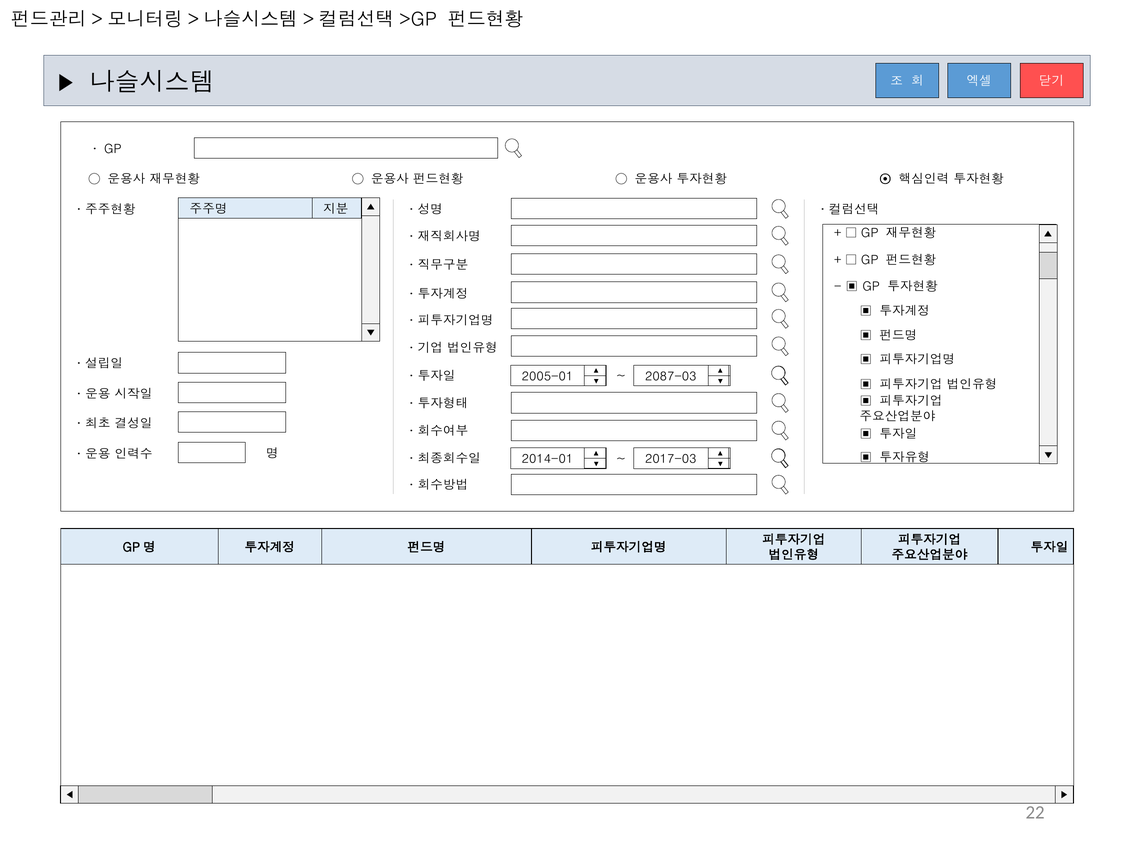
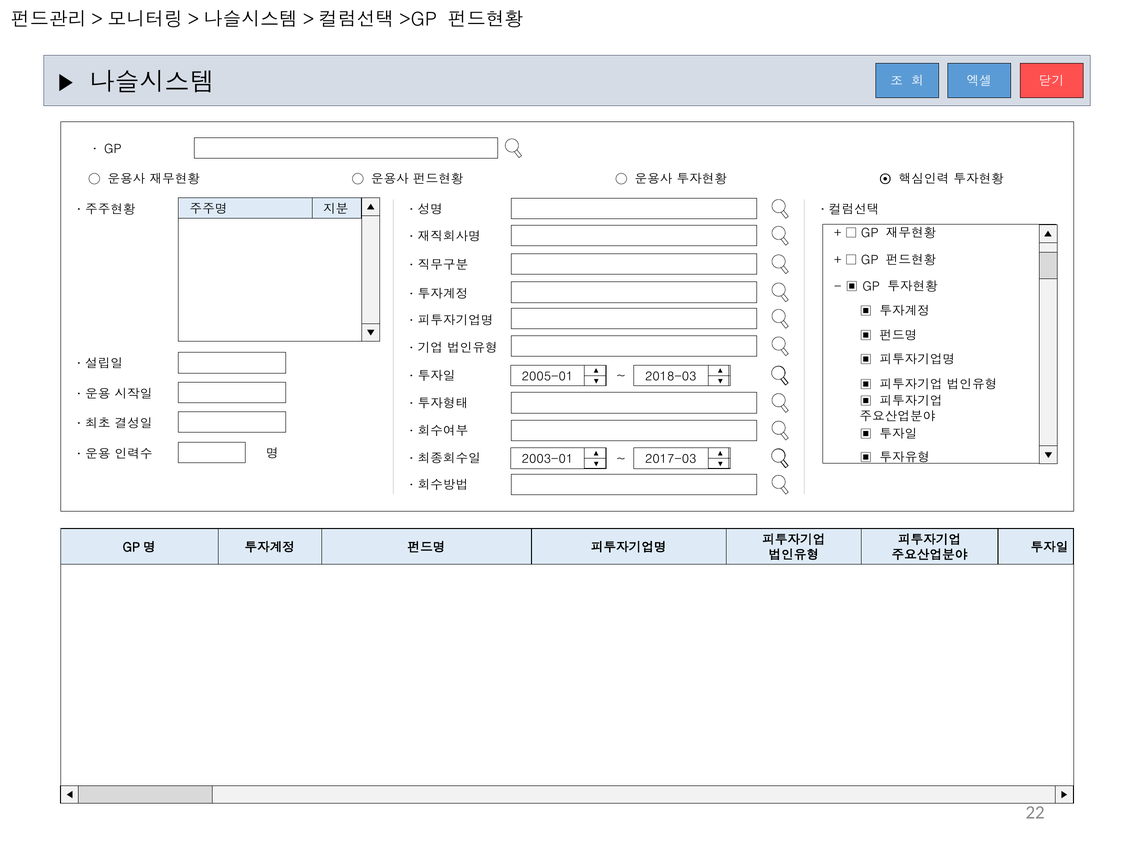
2087-03: 2087-03 -> 2018-03
2014-01: 2014-01 -> 2003-01
